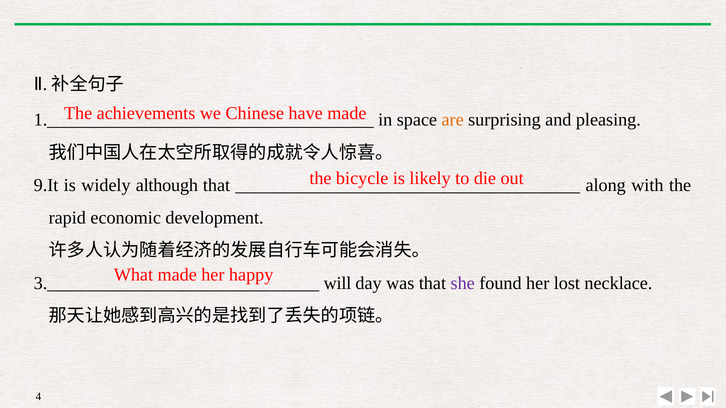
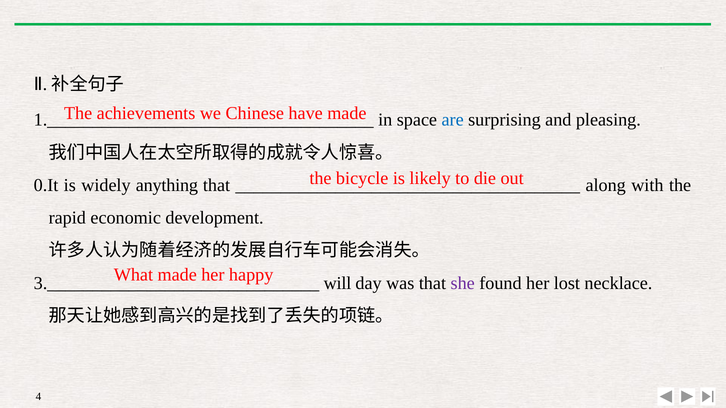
are colour: orange -> blue
9.It: 9.It -> 0.It
although: although -> anything
